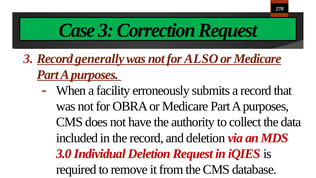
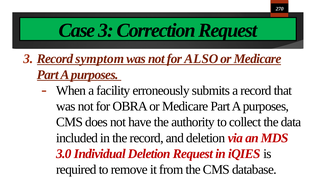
generally: generally -> symptom
